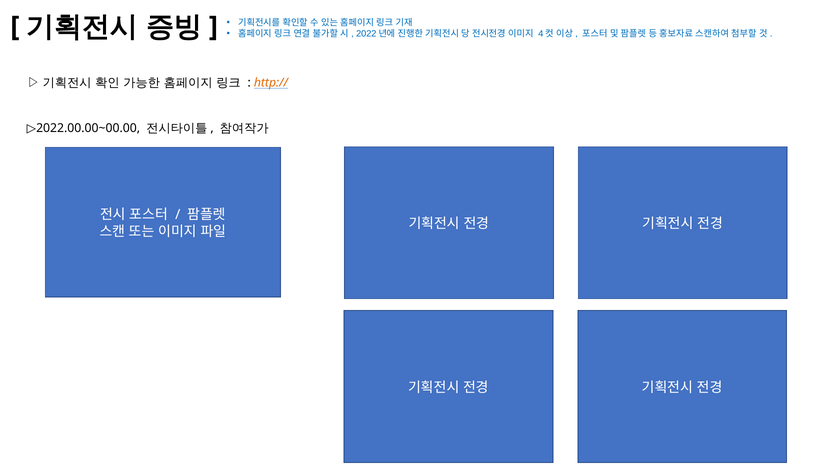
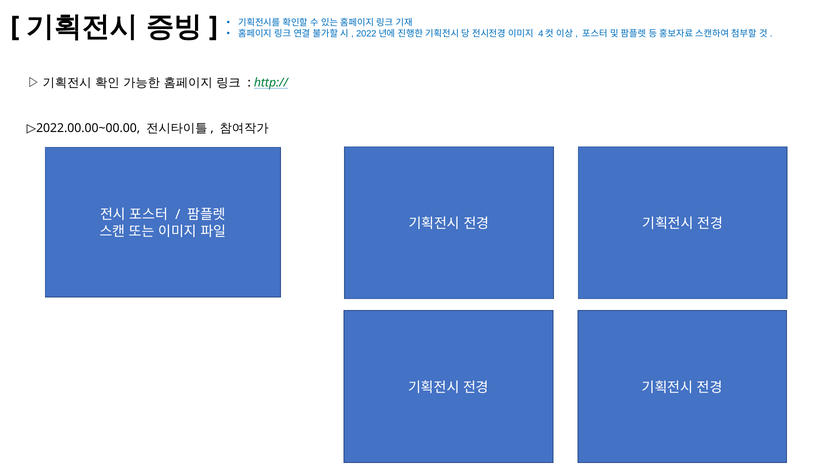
http:// colour: orange -> green
